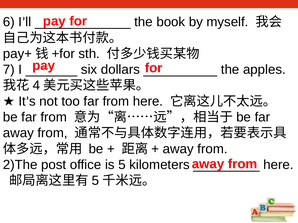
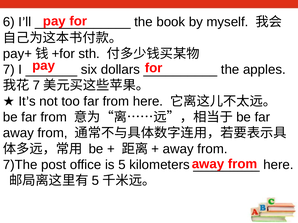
4 at (36, 86): 4 -> 7
2)The: 2)The -> 7)The
